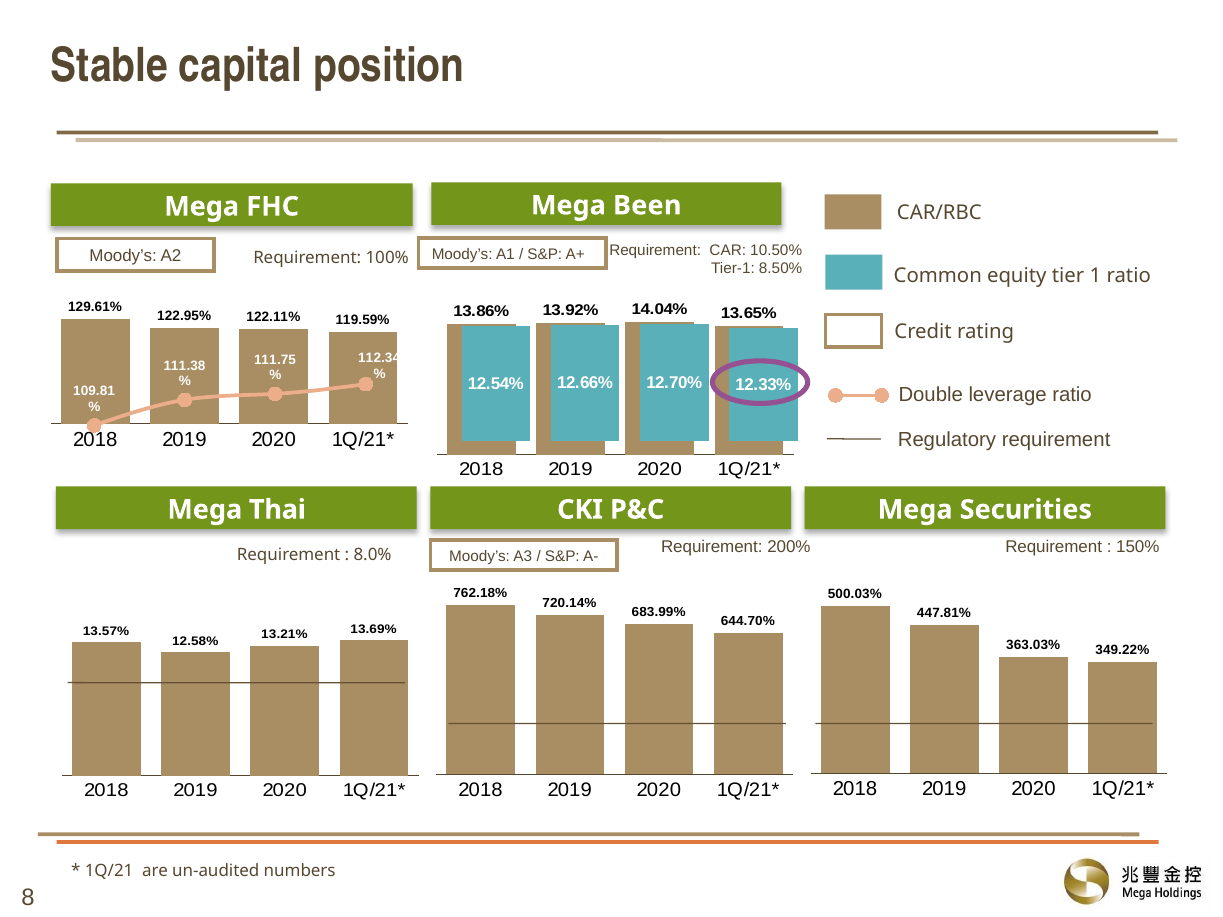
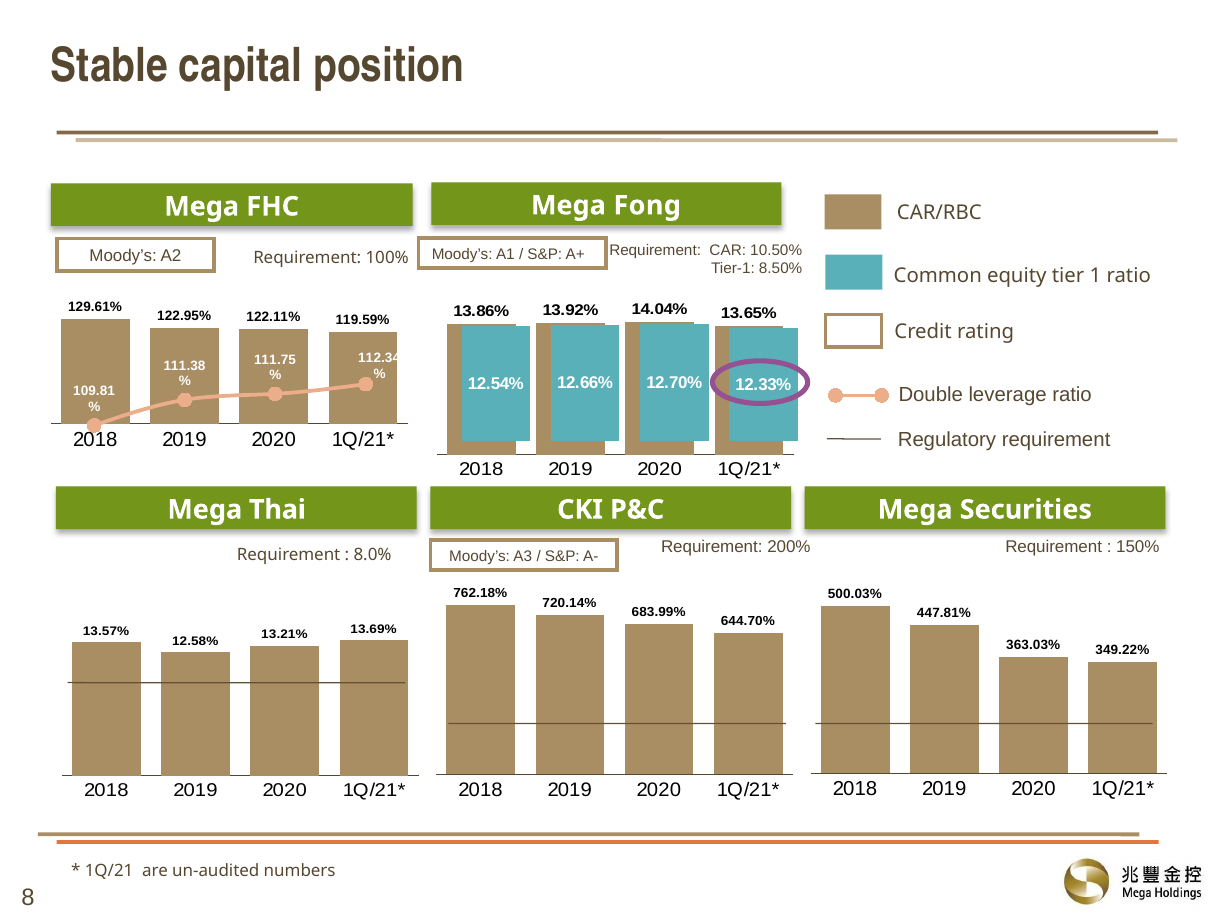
Been: Been -> Fong
